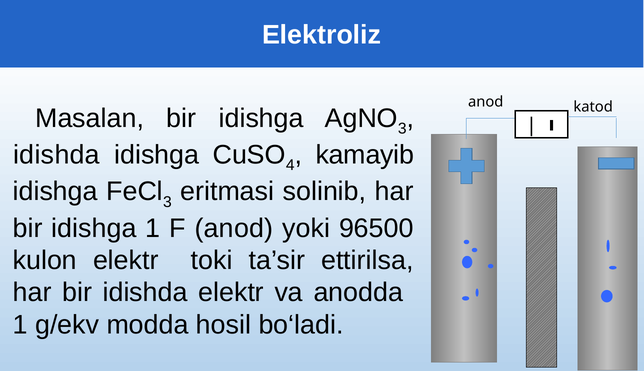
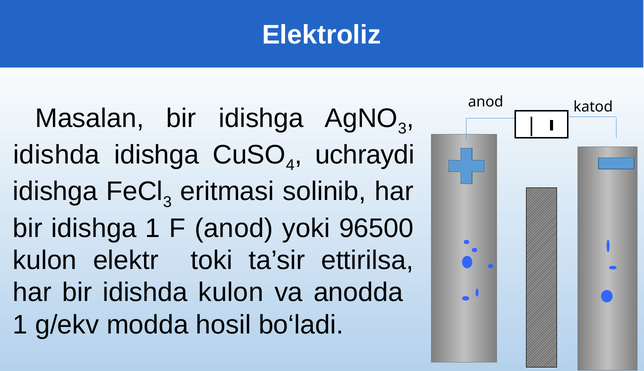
kamayib: kamayib -> uchraydi
idishda elektr: elektr -> kulon
